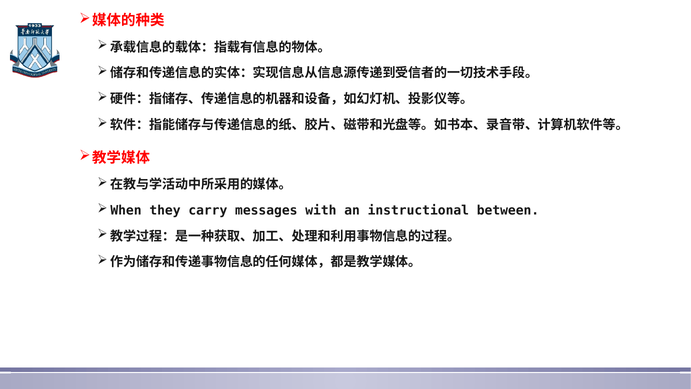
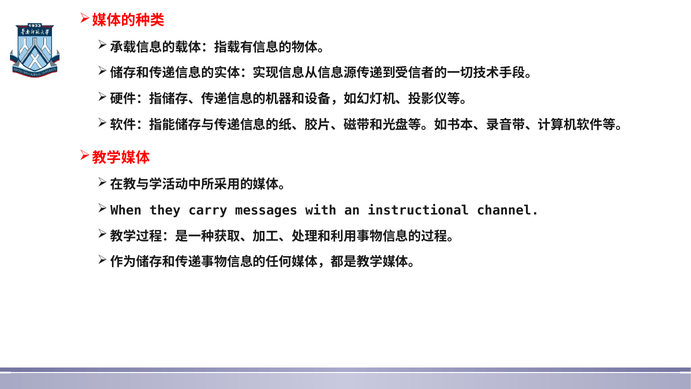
between: between -> channel
